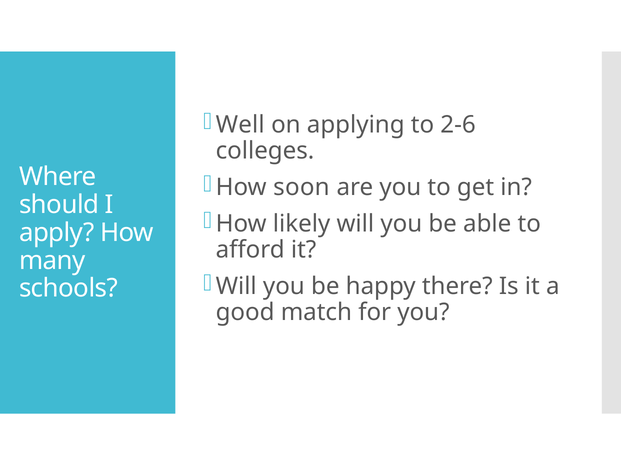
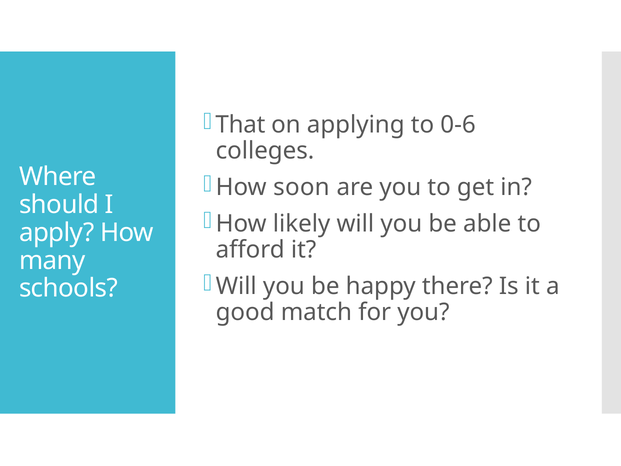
Well: Well -> That
2-6: 2-6 -> 0-6
